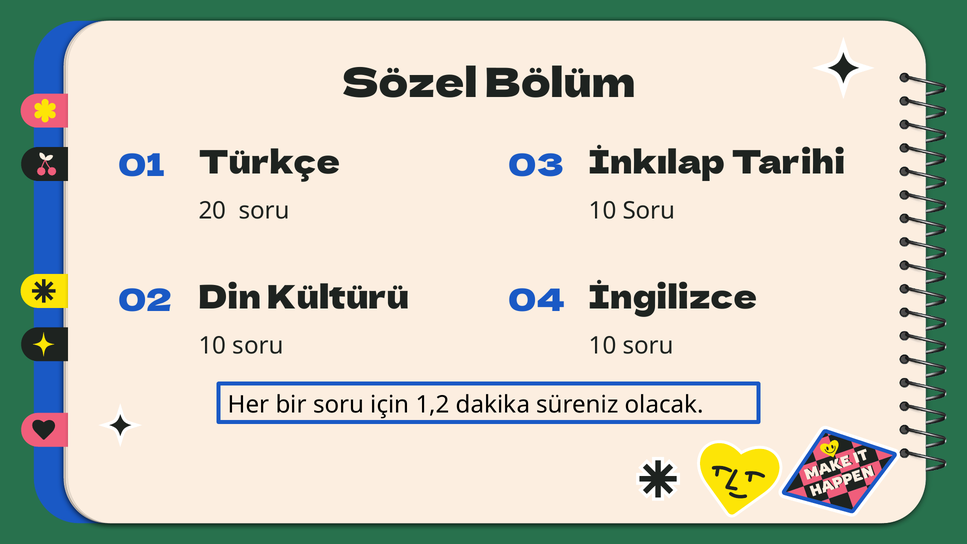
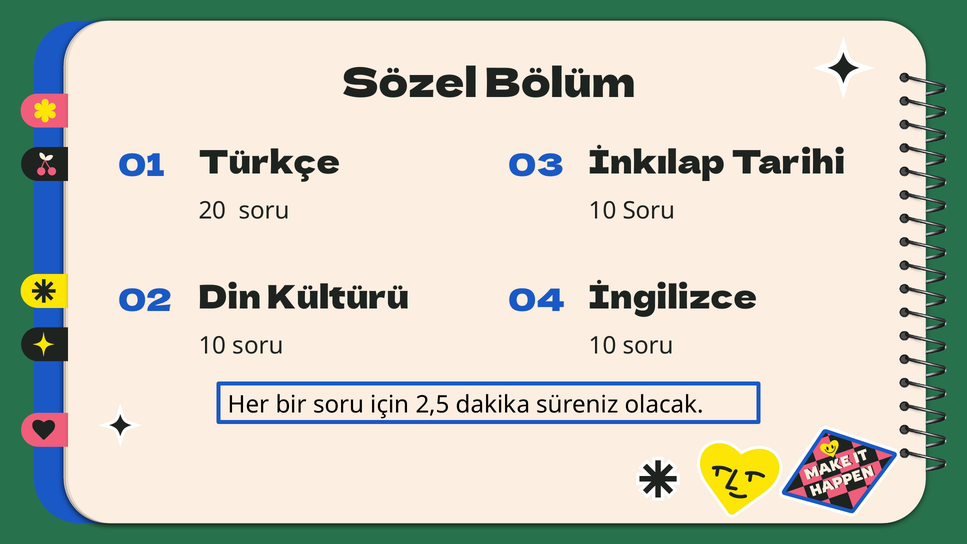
1,2: 1,2 -> 2,5
